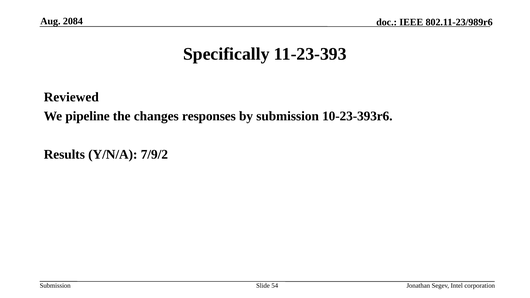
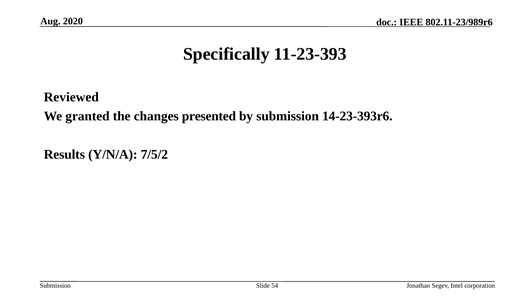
2084: 2084 -> 2020
pipeline: pipeline -> granted
responses: responses -> presented
10-23-393r6: 10-23-393r6 -> 14-23-393r6
7/9/2: 7/9/2 -> 7/5/2
